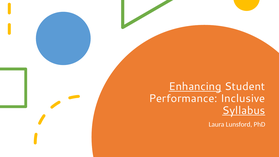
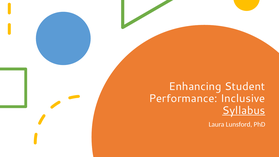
Enhancing underline: present -> none
